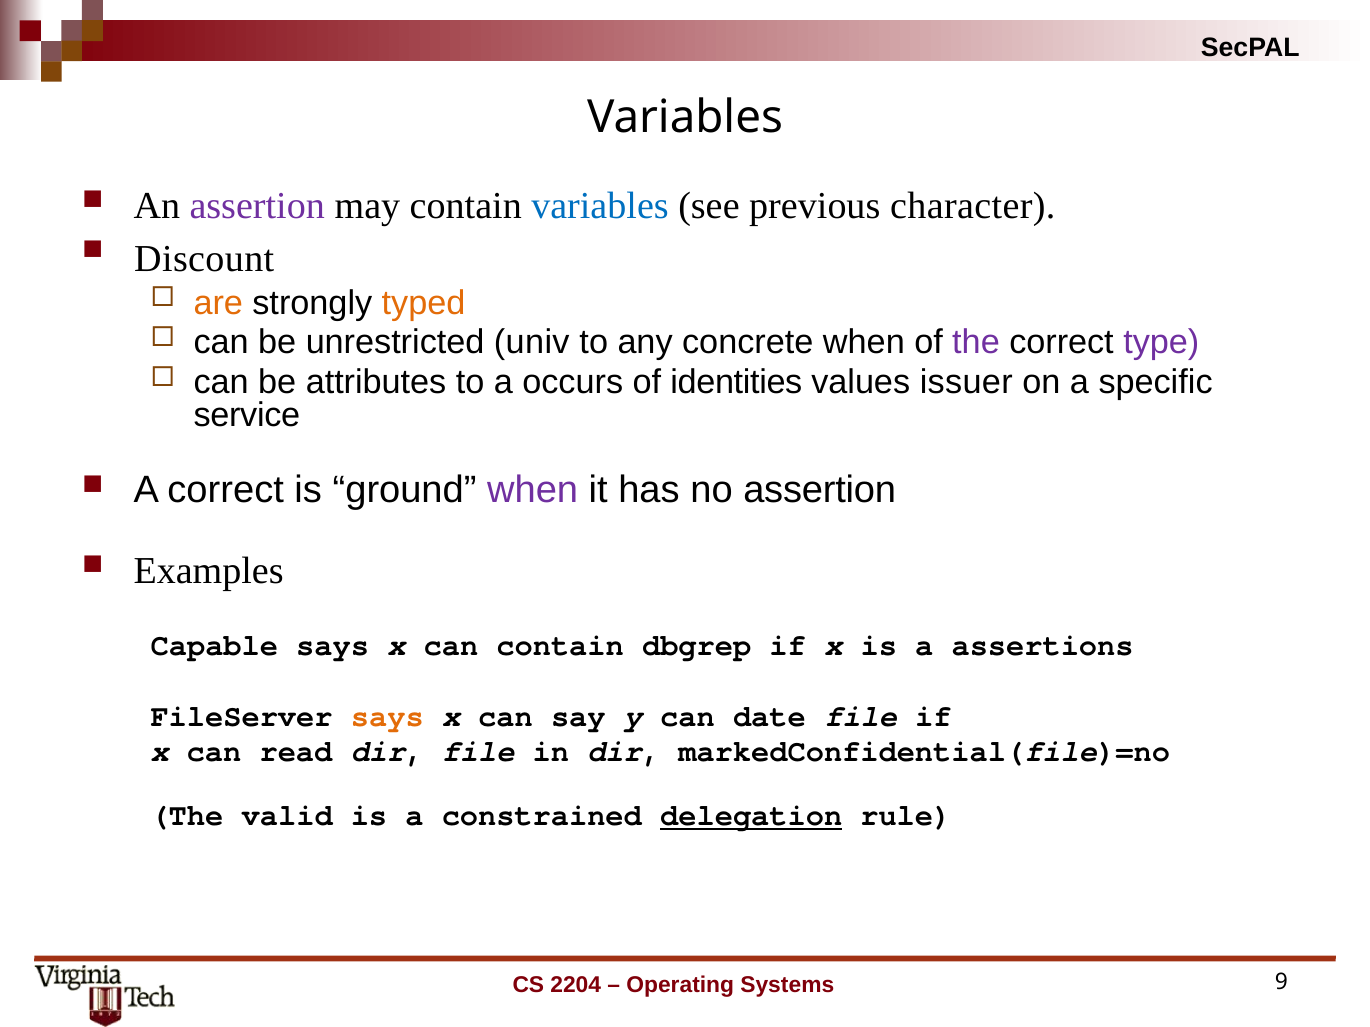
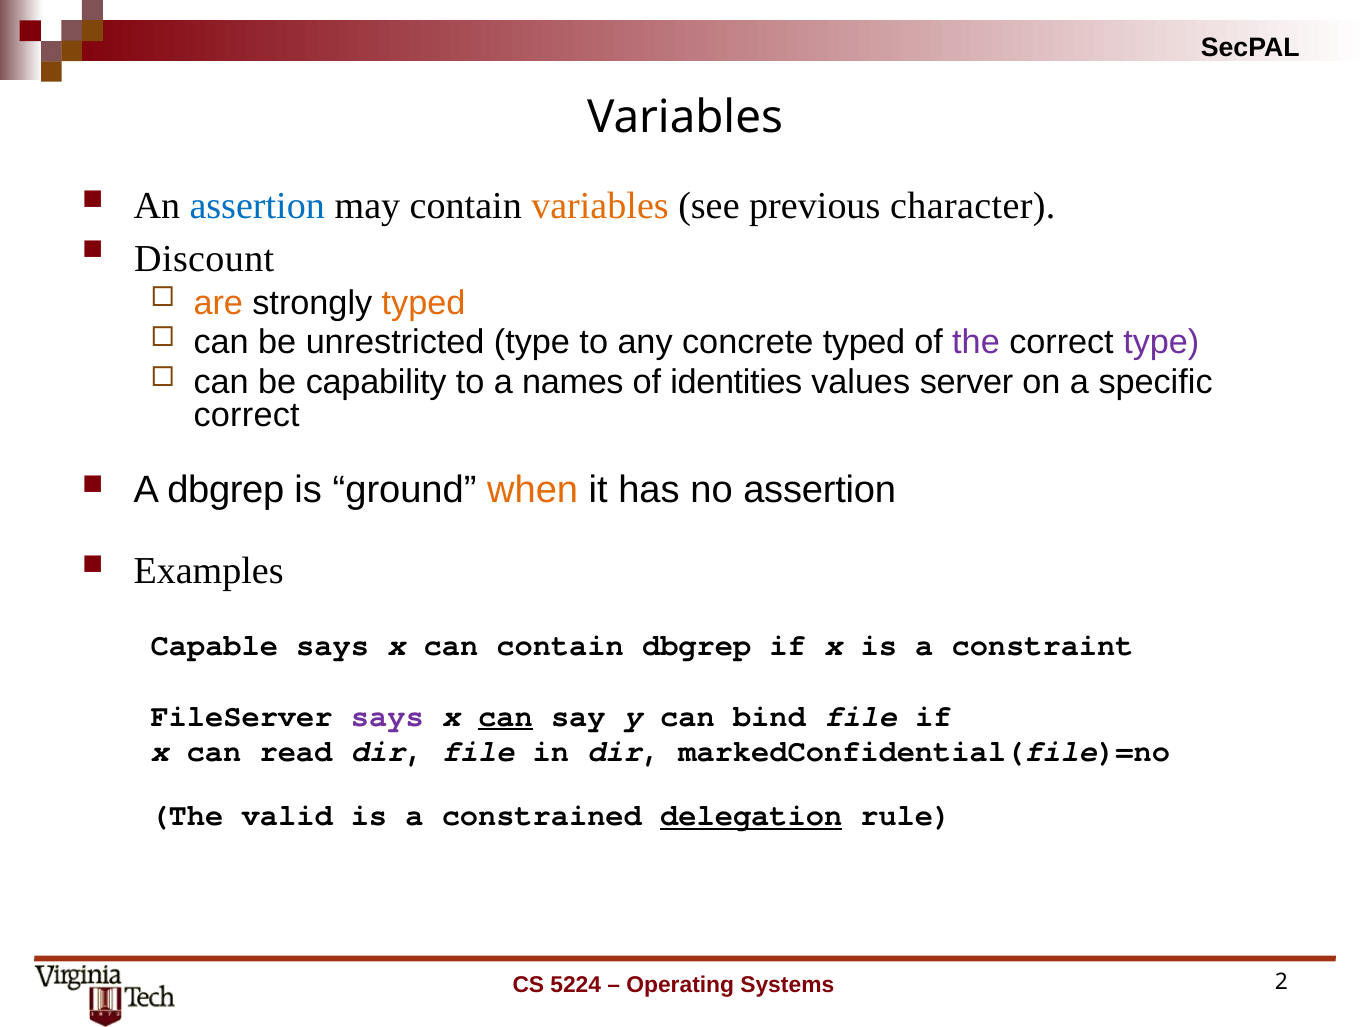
assertion at (257, 206) colour: purple -> blue
variables at (600, 206) colour: blue -> orange
unrestricted univ: univ -> type
concrete when: when -> typed
attributes: attributes -> capability
occurs: occurs -> names
issuer: issuer -> server
service at (247, 416): service -> correct
A correct: correct -> dbgrep
when at (533, 491) colour: purple -> orange
assertions: assertions -> constraint
says at (387, 716) colour: orange -> purple
can at (505, 716) underline: none -> present
date: date -> bind
2204: 2204 -> 5224
9: 9 -> 2
